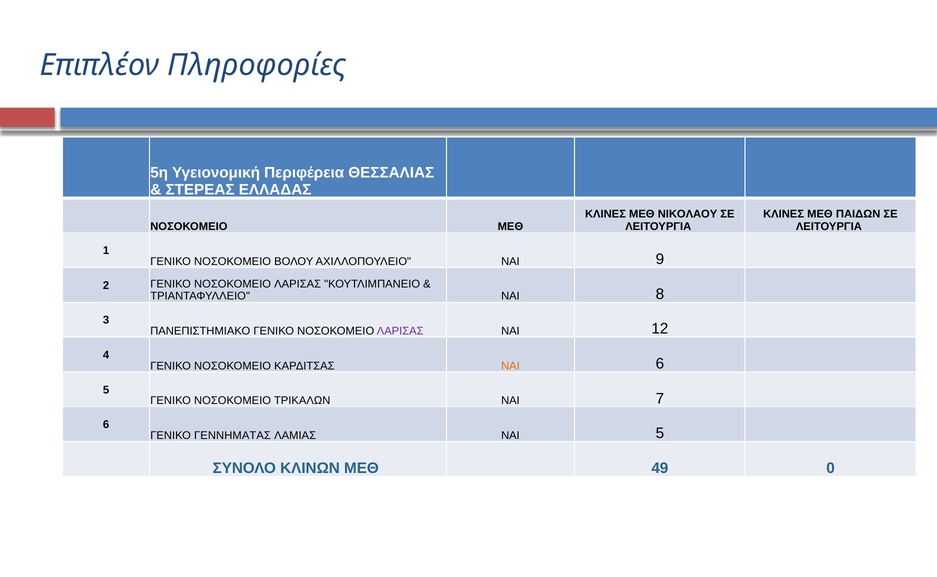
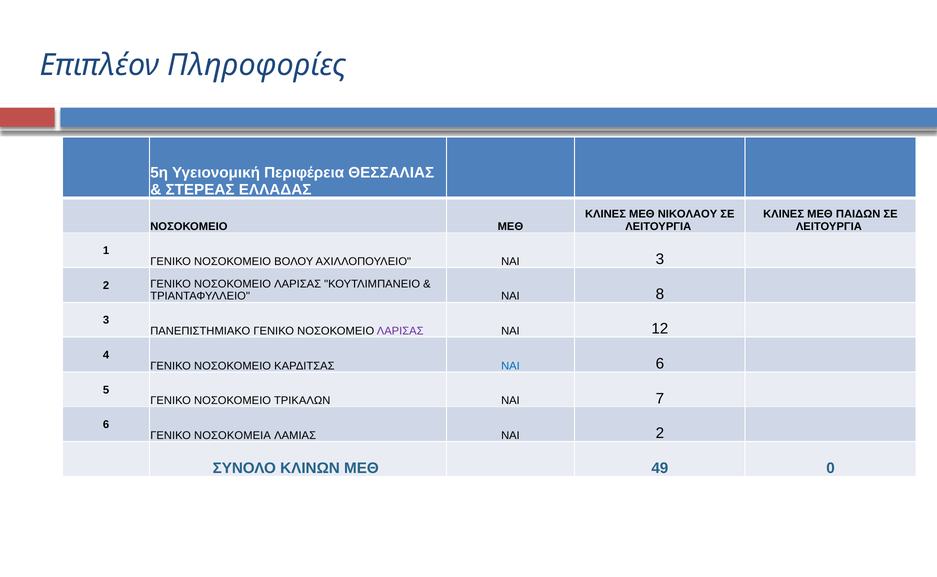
ΝΑΙ 9: 9 -> 3
ΝΑΙ at (510, 366) colour: orange -> blue
ΓΕΝΝΗΜΑΤΑΣ: ΓΕΝΝΗΜΑΤΑΣ -> ΝΟΣΟΚΟΜΕΙΑ
ΝΑΙ 5: 5 -> 2
